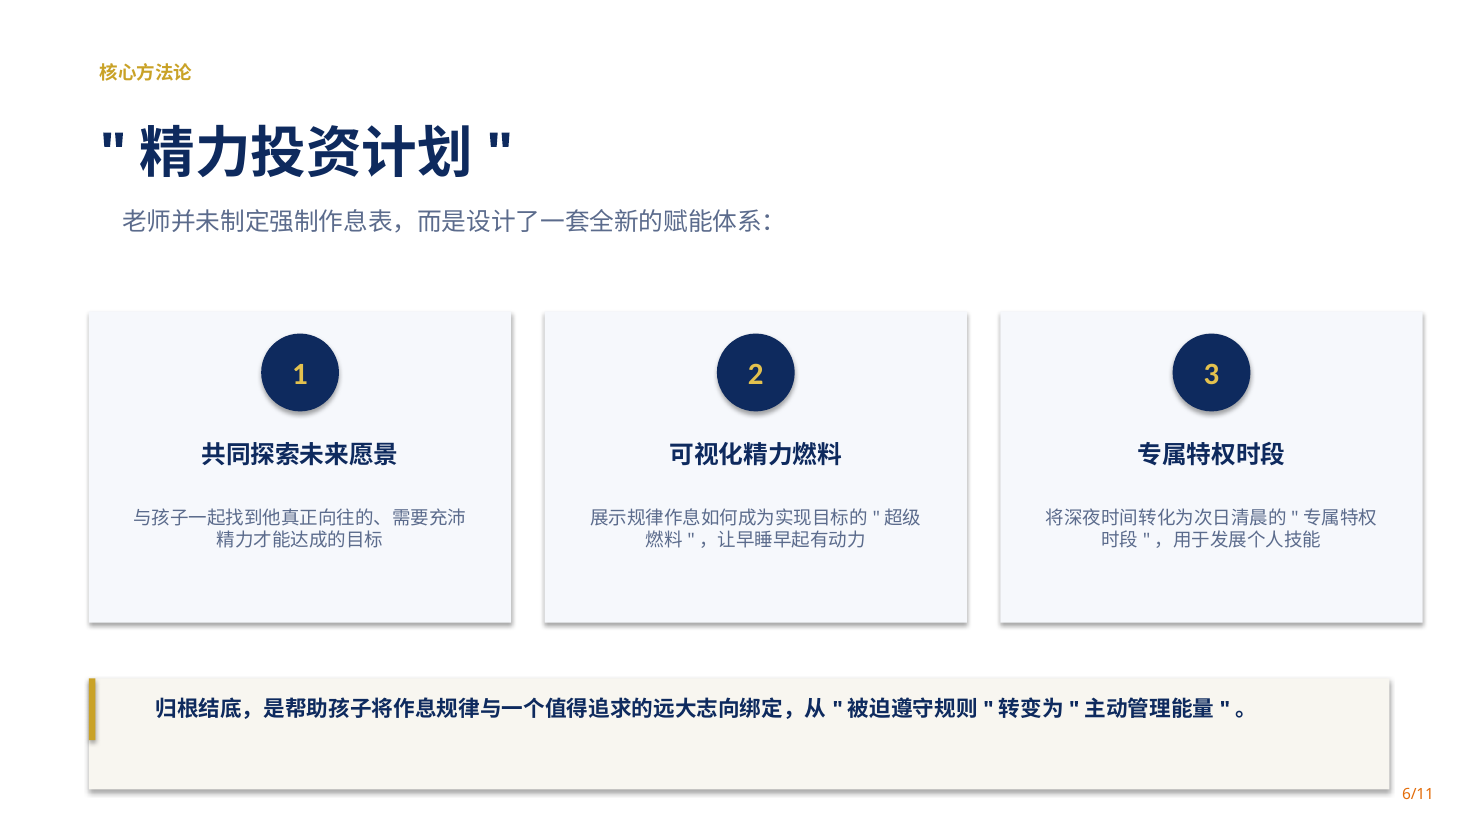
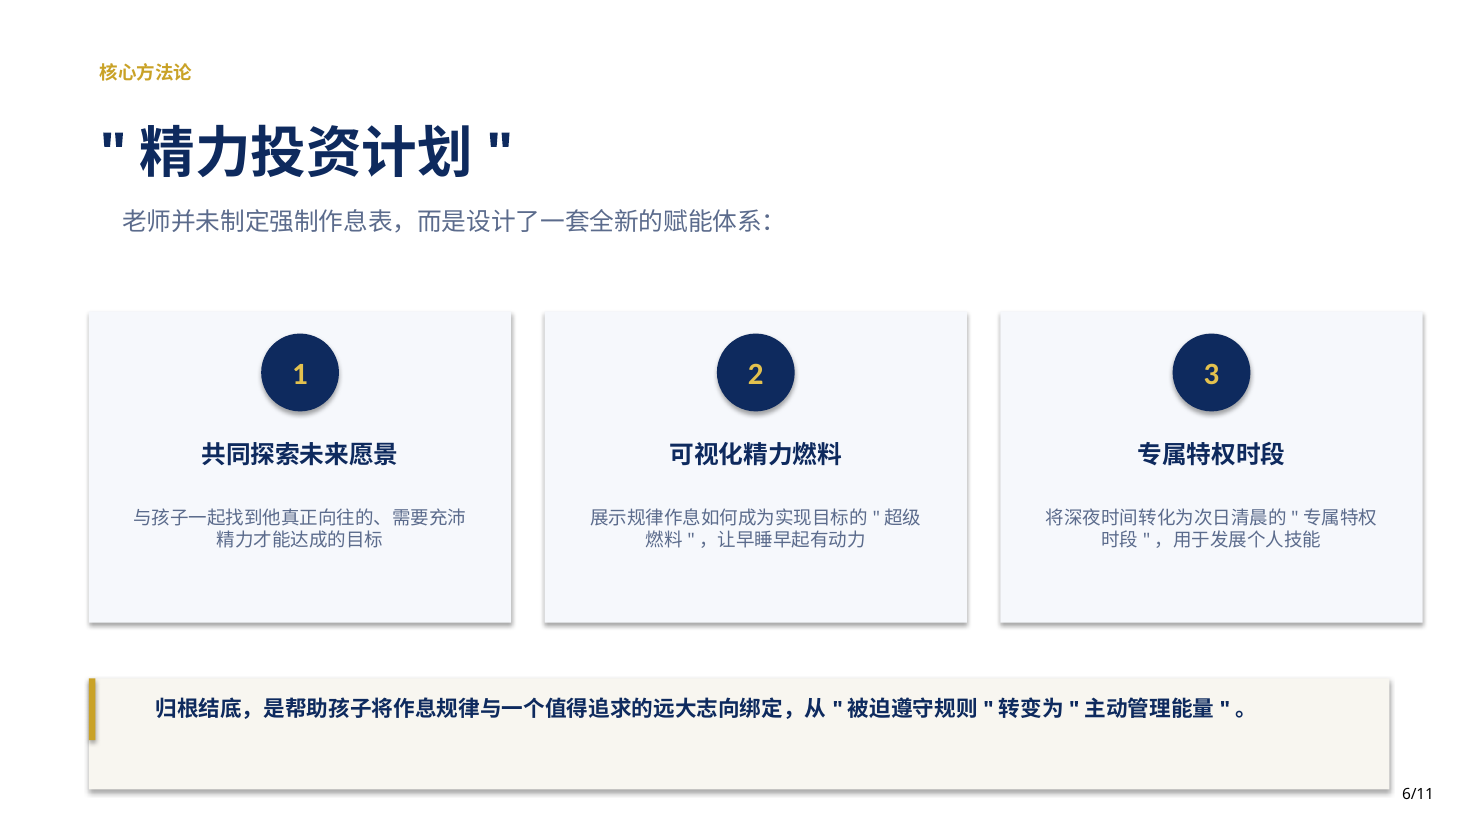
6/11 colour: orange -> black
